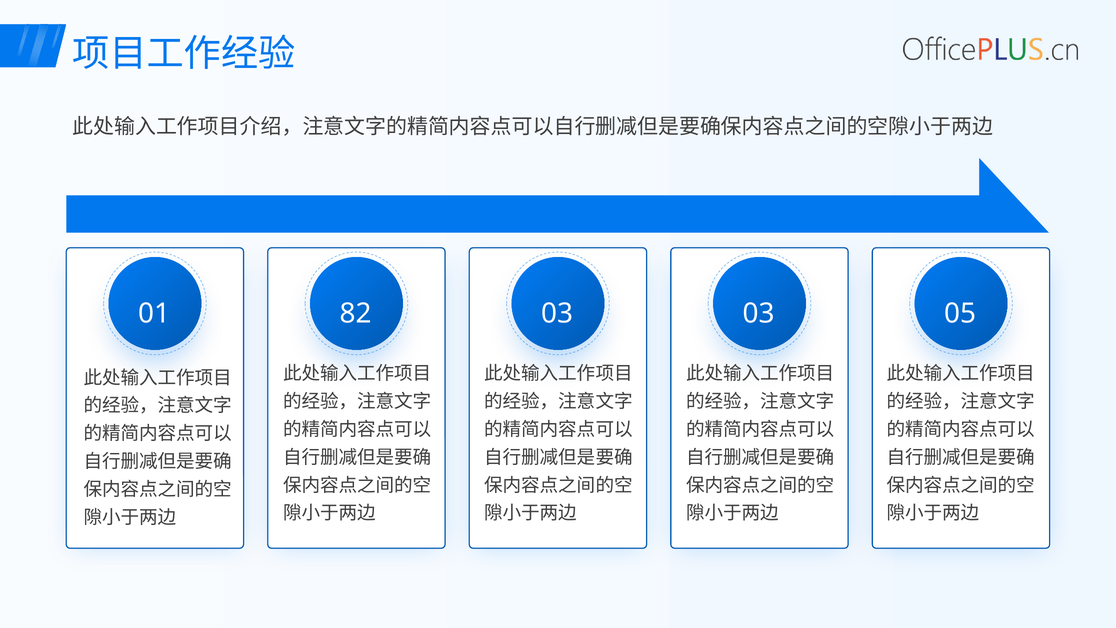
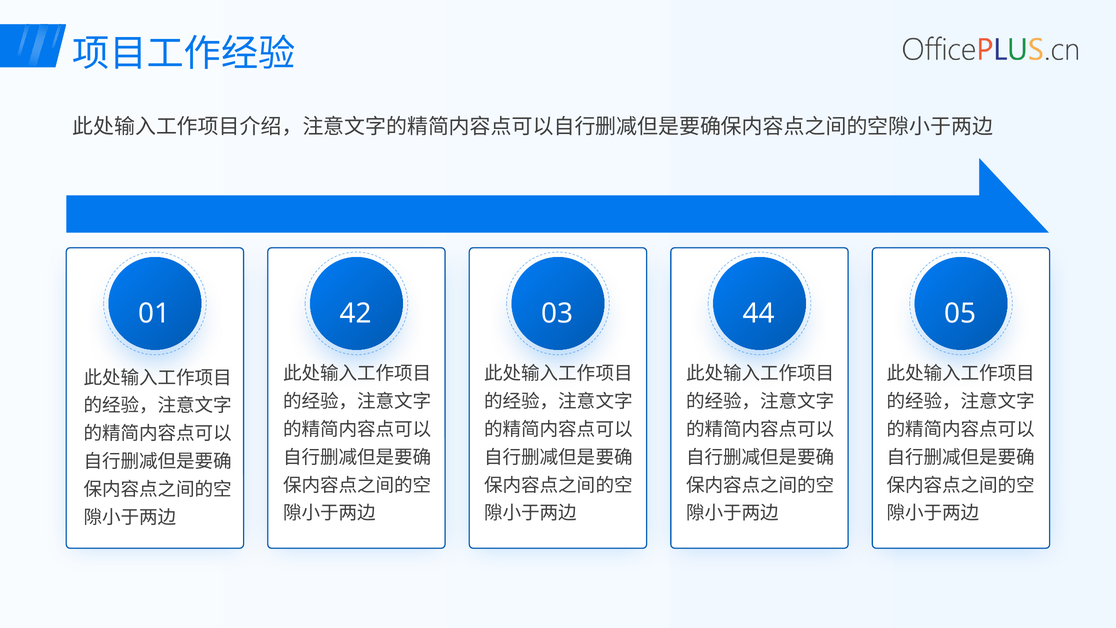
82: 82 -> 42
03 03: 03 -> 44
